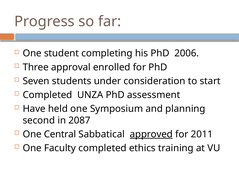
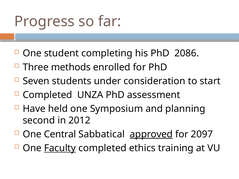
2006: 2006 -> 2086
approval: approval -> methods
2087: 2087 -> 2012
2011: 2011 -> 2097
Faculty underline: none -> present
